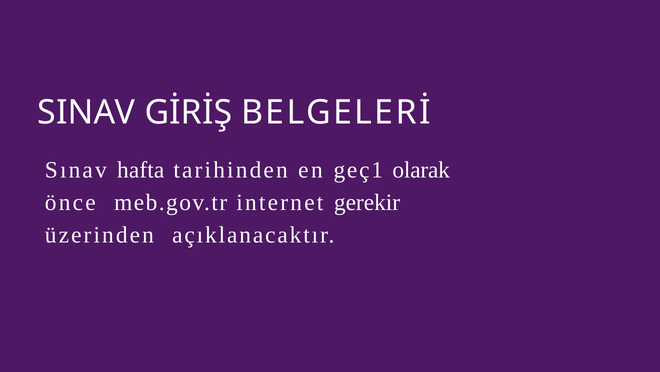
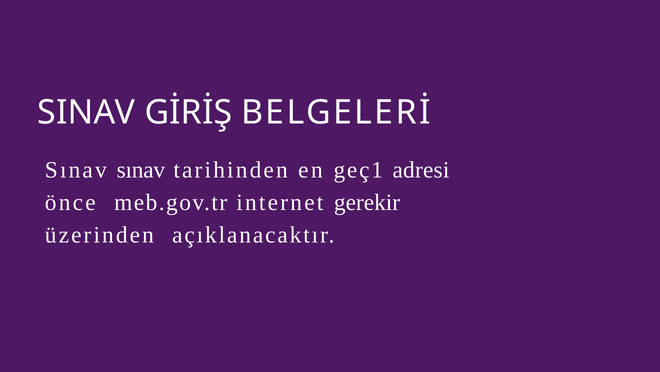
Sınav hafta: hafta -> sınav
olarak: olarak -> adresi
